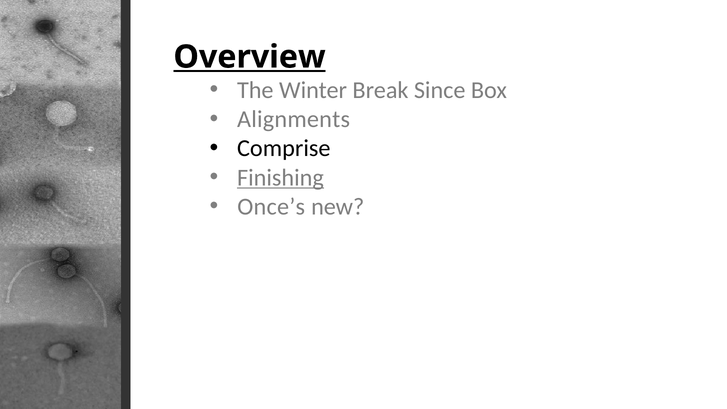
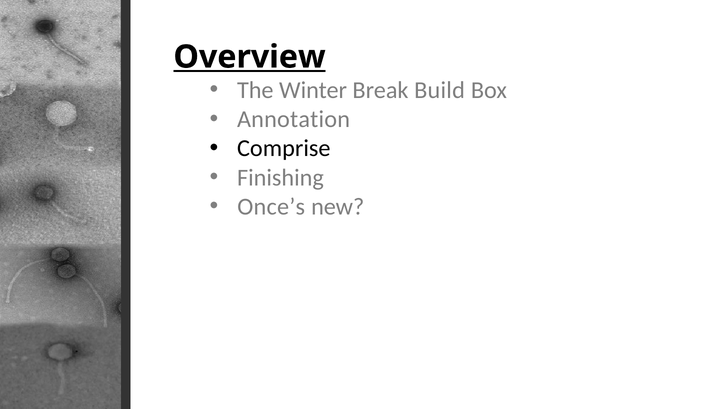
Since: Since -> Build
Alignments: Alignments -> Annotation
Finishing underline: present -> none
